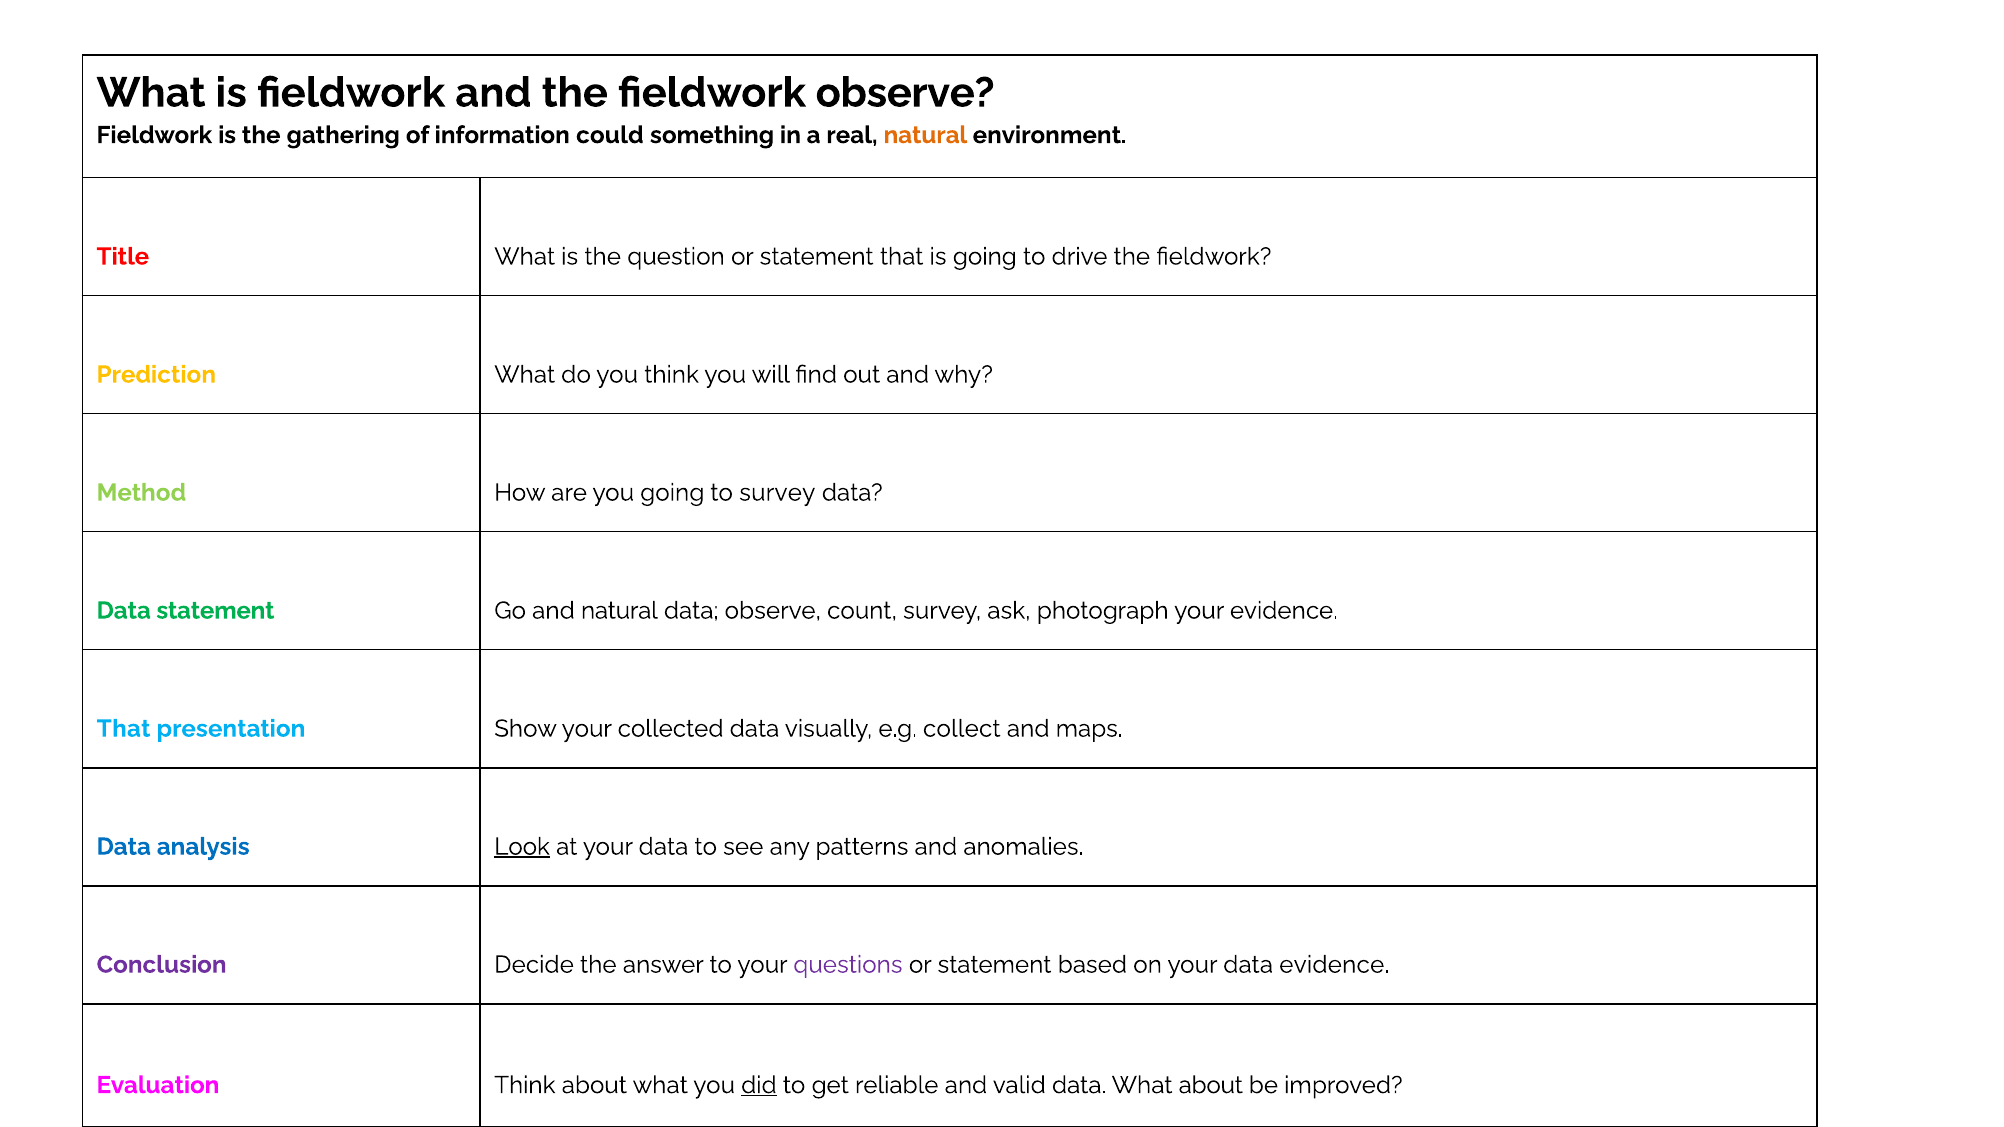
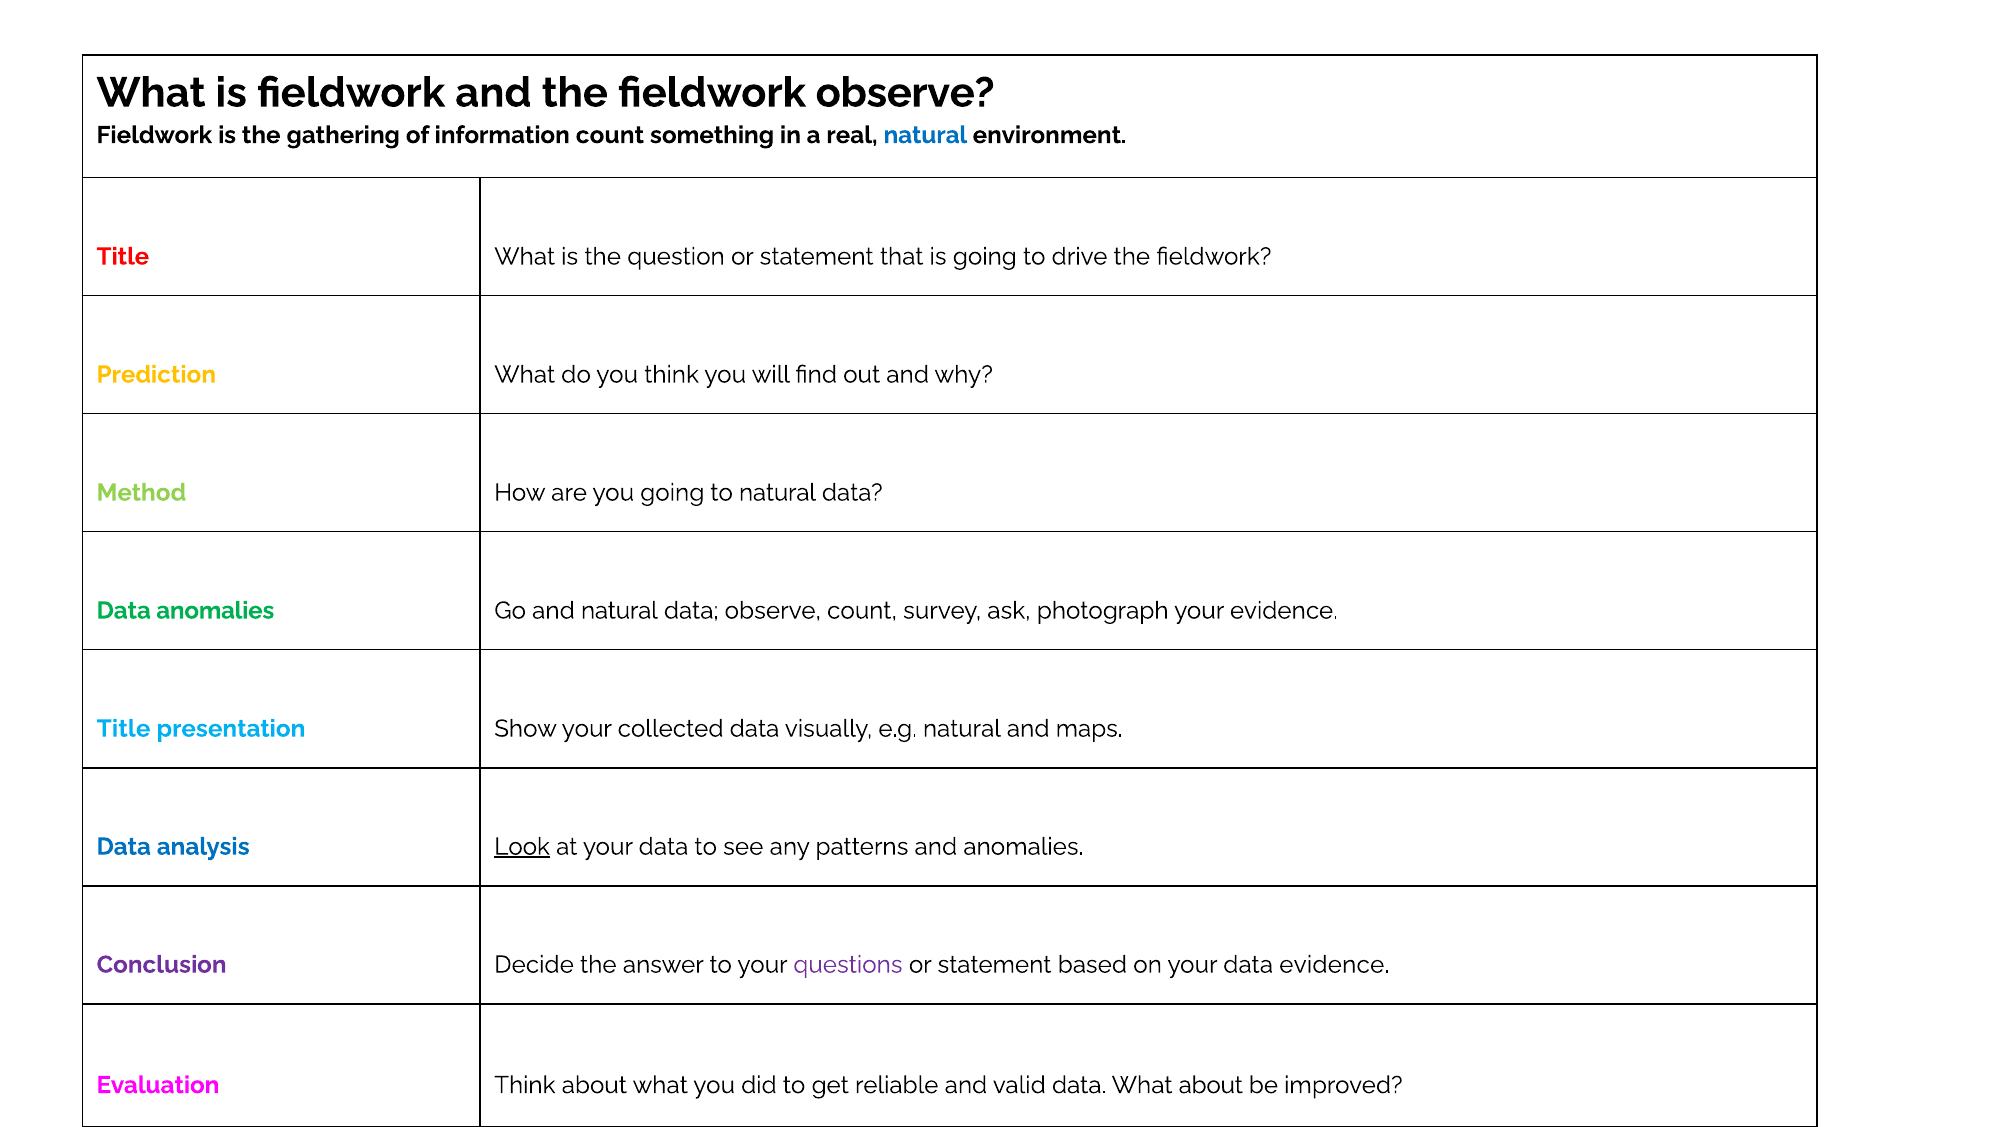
information could: could -> count
natural at (925, 135) colour: orange -> blue
to survey: survey -> natural
Data statement: statement -> anomalies
That at (124, 729): That -> Title
e.g collect: collect -> natural
did underline: present -> none
